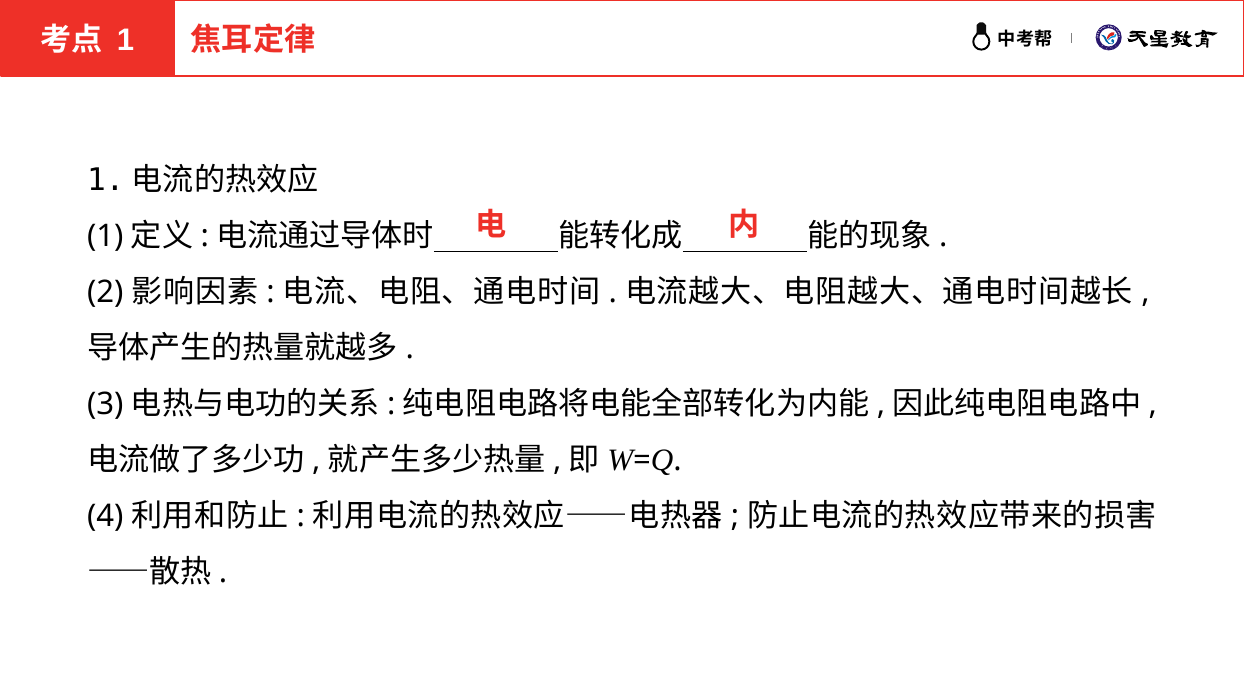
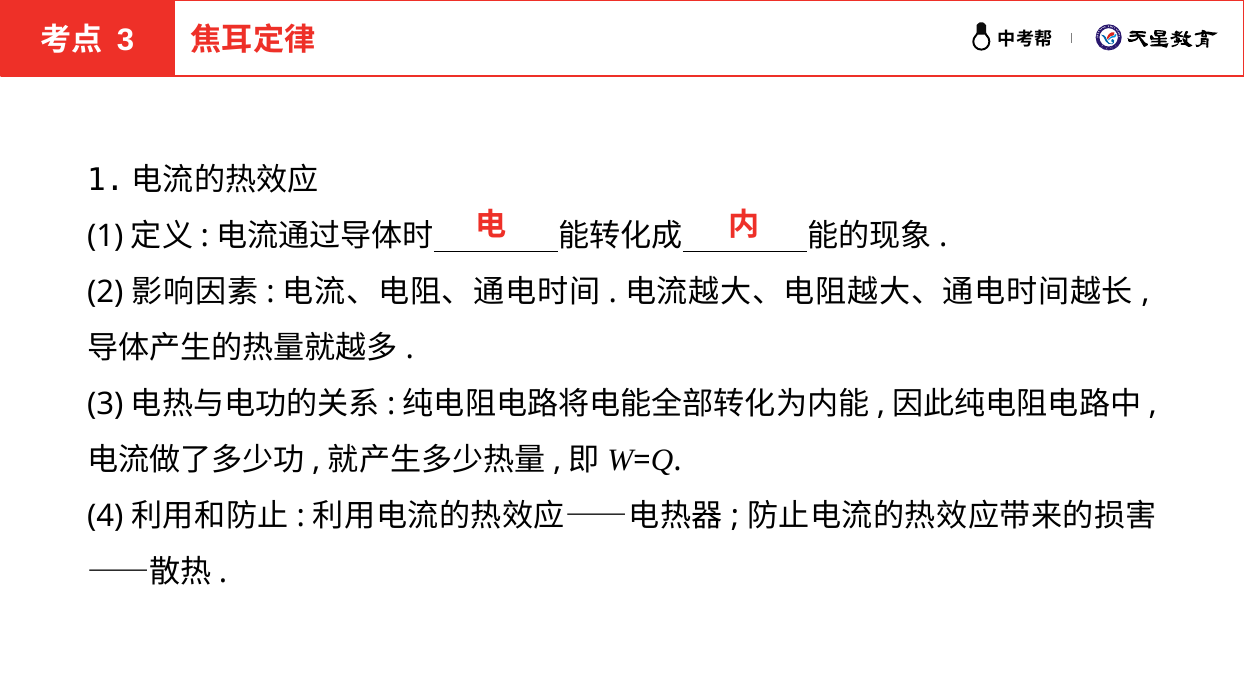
1 at (125, 40): 1 -> 3
